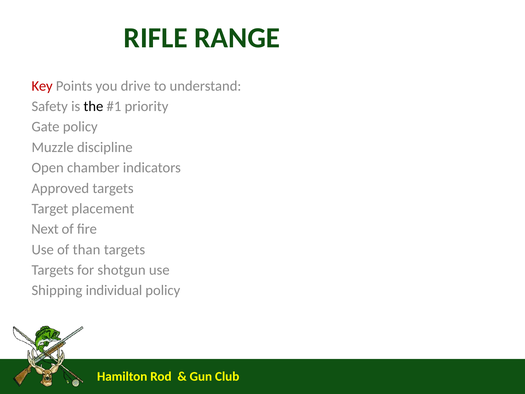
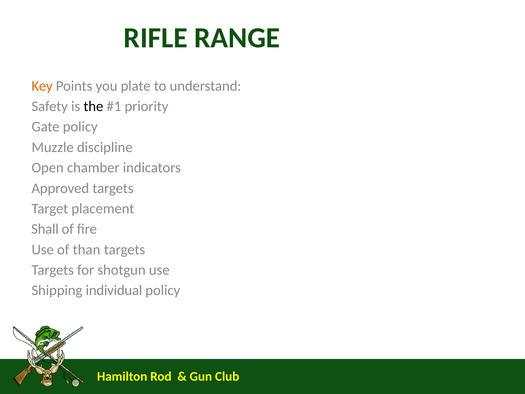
Key colour: red -> orange
drive: drive -> plate
Next: Next -> Shall
